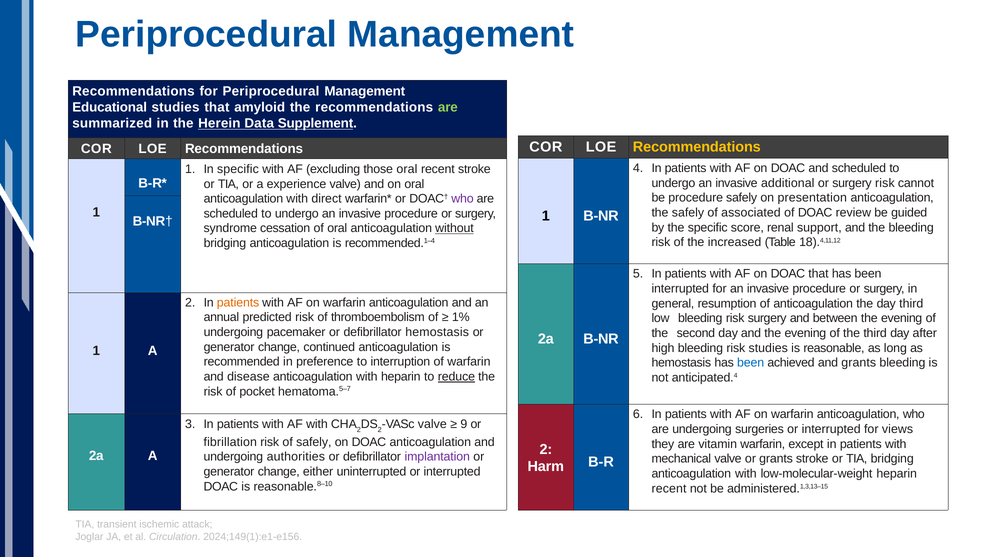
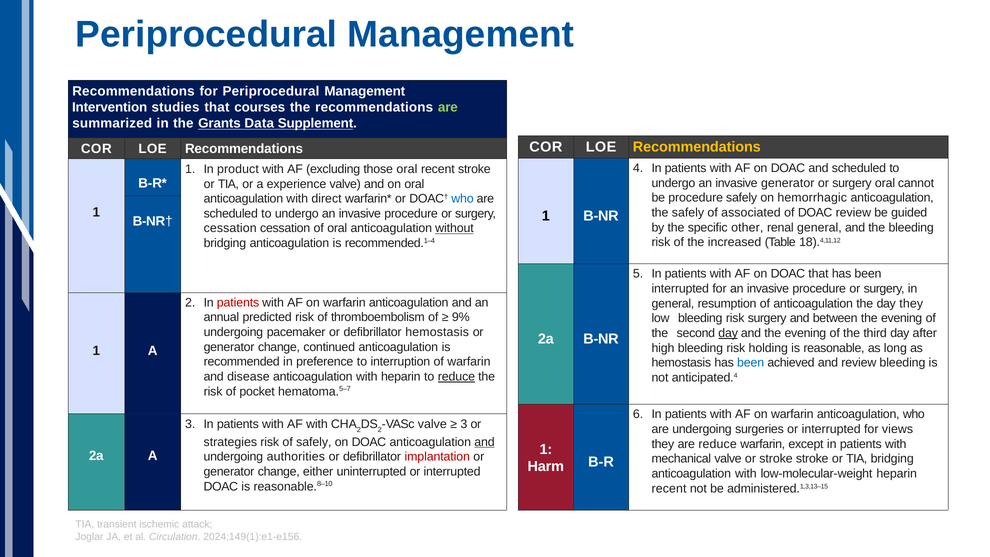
Educational: Educational -> Intervention
amyloid: amyloid -> courses
Herein: Herein -> Grants
In specific: specific -> product
invasive additional: additional -> generator
surgery risk: risk -> oral
presentation: presentation -> hemorrhagic
who at (462, 199) colour: purple -> blue
score: score -> other
renal support: support -> general
syndrome at (230, 228): syndrome -> cessation
patients at (238, 302) colour: orange -> red
day third: third -> they
1%: 1% -> 9%
day at (728, 333) underline: none -> present
risk studies: studies -> holding
and grants: grants -> review
9 at (464, 424): 9 -> 3
fibrillation: fibrillation -> strategies
and at (484, 442) underline: none -> present
are vitamin: vitamin -> reduce
2 at (546, 449): 2 -> 1
implantation colour: purple -> red
or grants: grants -> stroke
